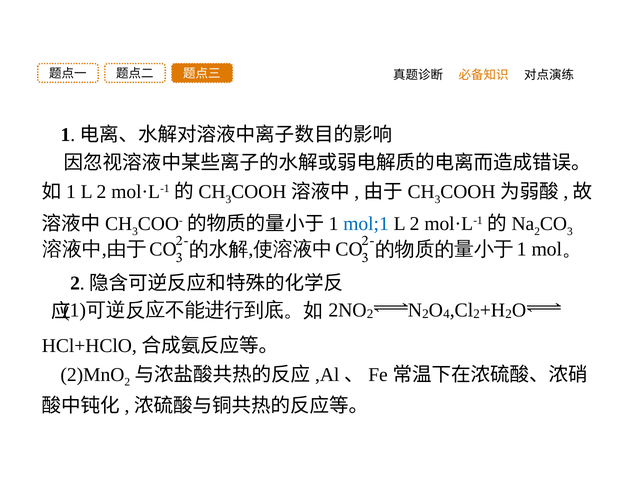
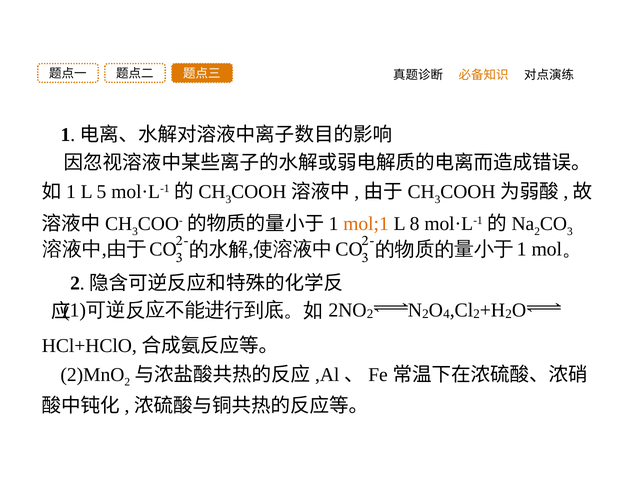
2 at (102, 192): 2 -> 5
mol;1 colour: blue -> orange
2 at (415, 224): 2 -> 8
